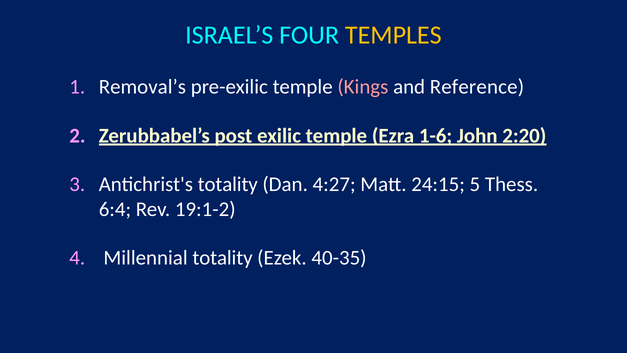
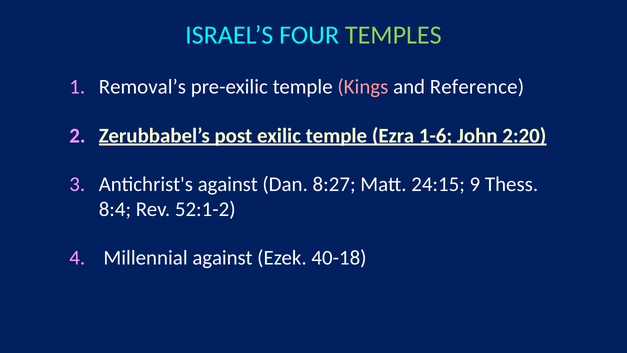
TEMPLES colour: yellow -> light green
Antichrist's totality: totality -> against
4:27: 4:27 -> 8:27
5: 5 -> 9
6:4: 6:4 -> 8:4
19:1-2: 19:1-2 -> 52:1-2
Millennial totality: totality -> against
40-35: 40-35 -> 40-18
